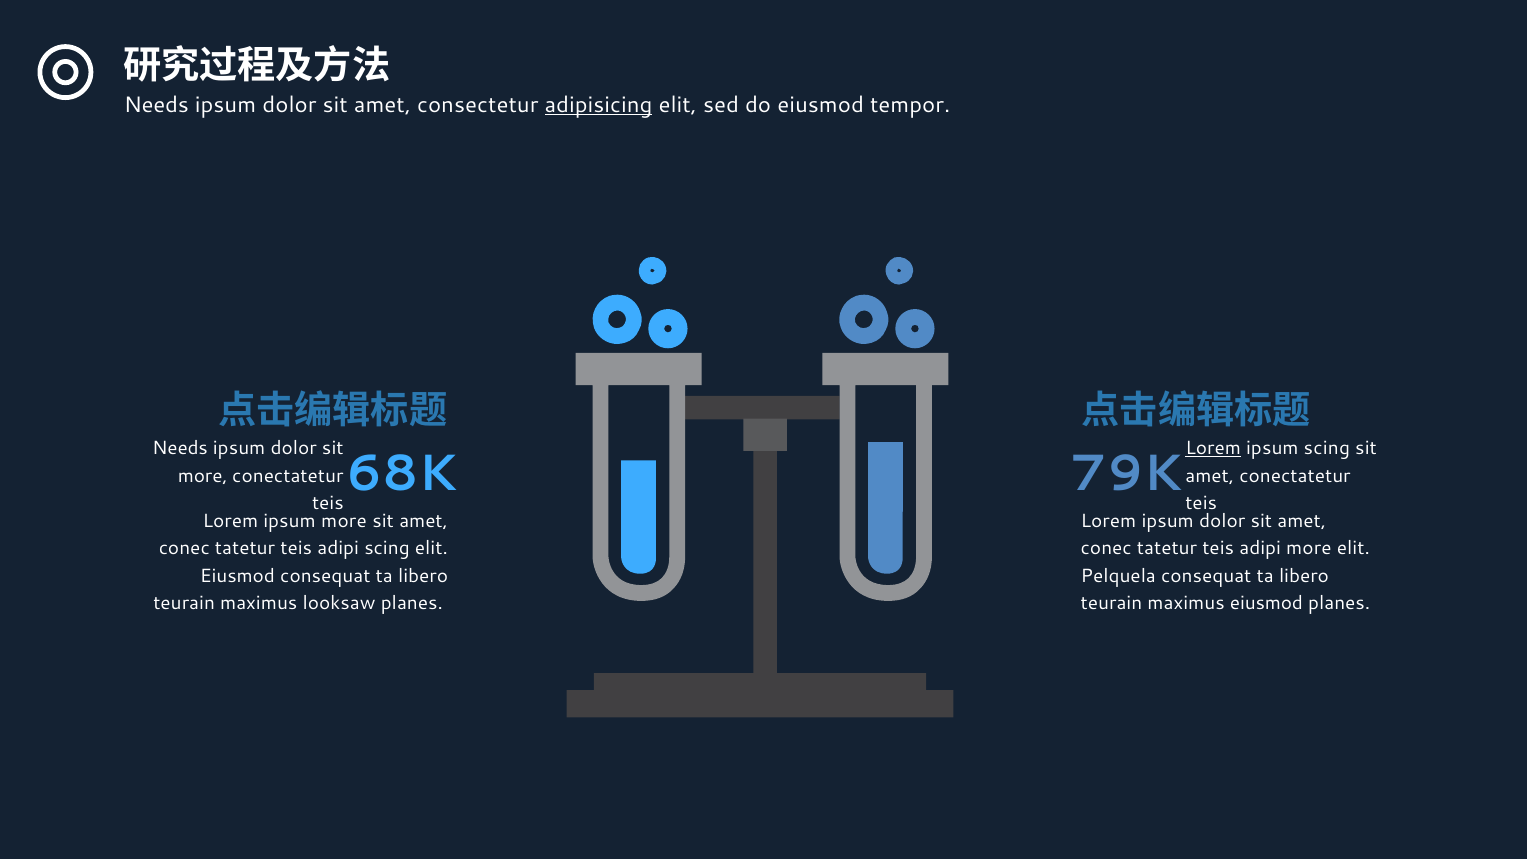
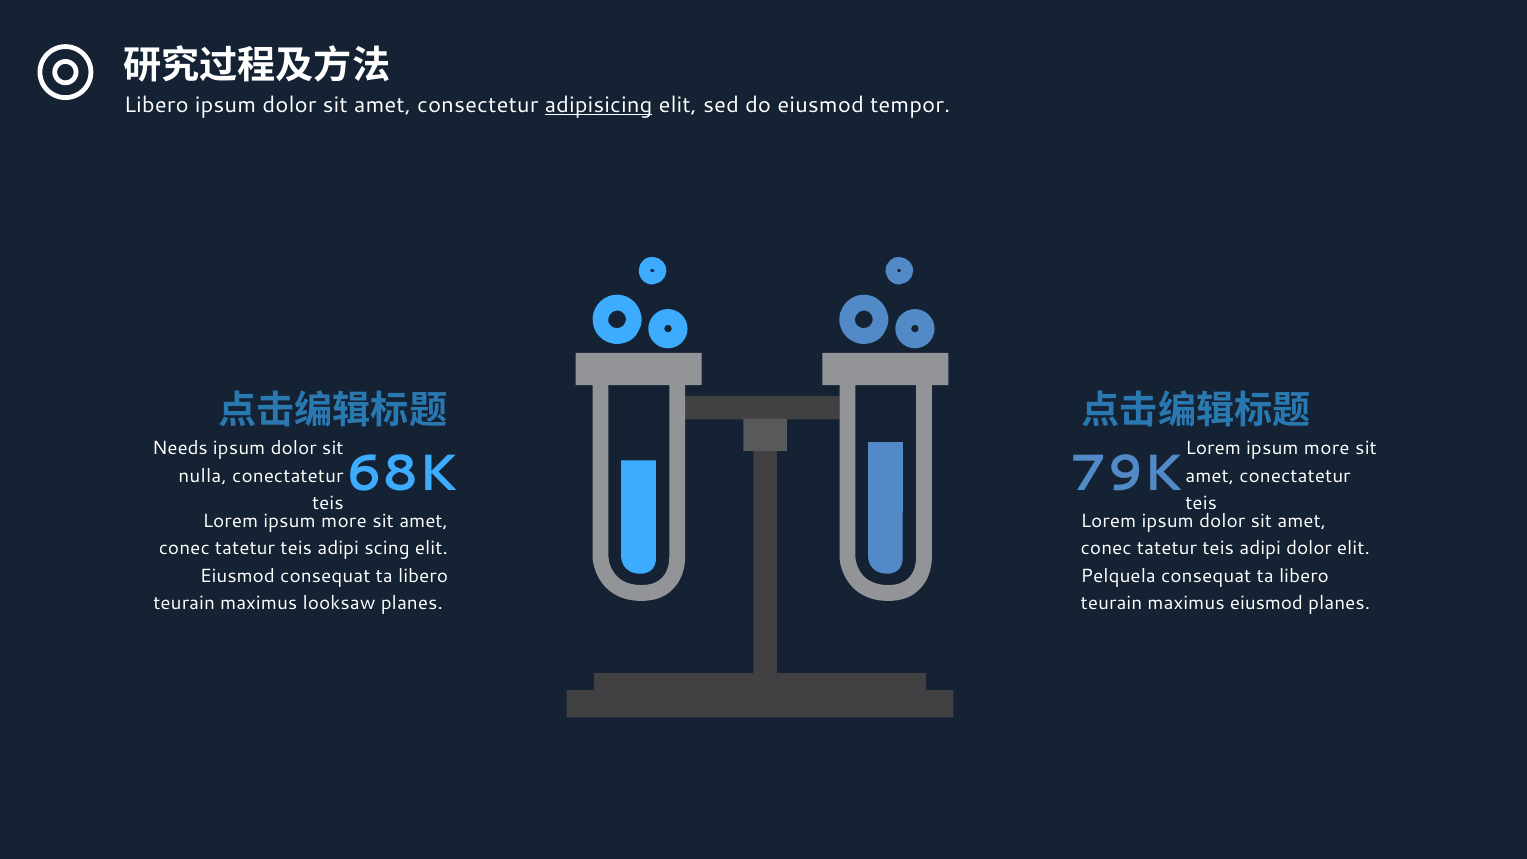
Needs at (156, 105): Needs -> Libero
Lorem at (1213, 449) underline: present -> none
scing at (1327, 449): scing -> more
more at (203, 476): more -> nulla
adipi more: more -> dolor
